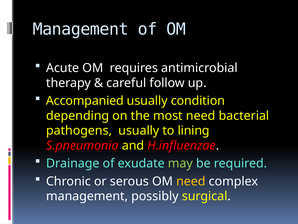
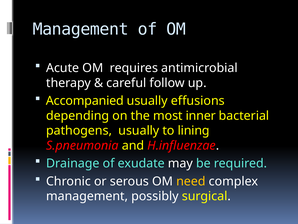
condition: condition -> effusions
most need: need -> inner
may colour: light green -> white
